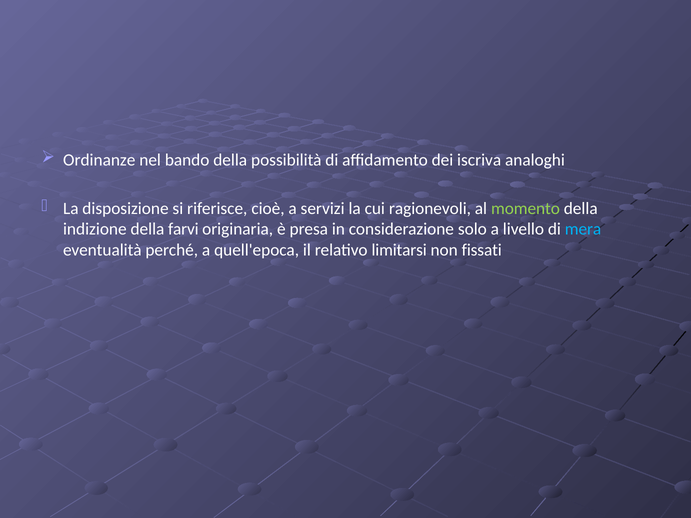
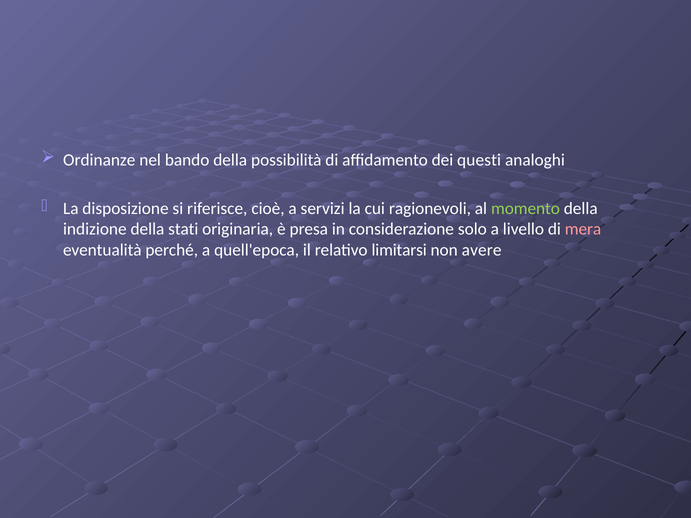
iscriva: iscriva -> questi
farvi: farvi -> stati
mera colour: light blue -> pink
fissati: fissati -> avere
